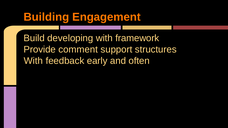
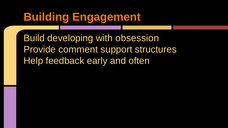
framework: framework -> obsession
With at (33, 61): With -> Help
